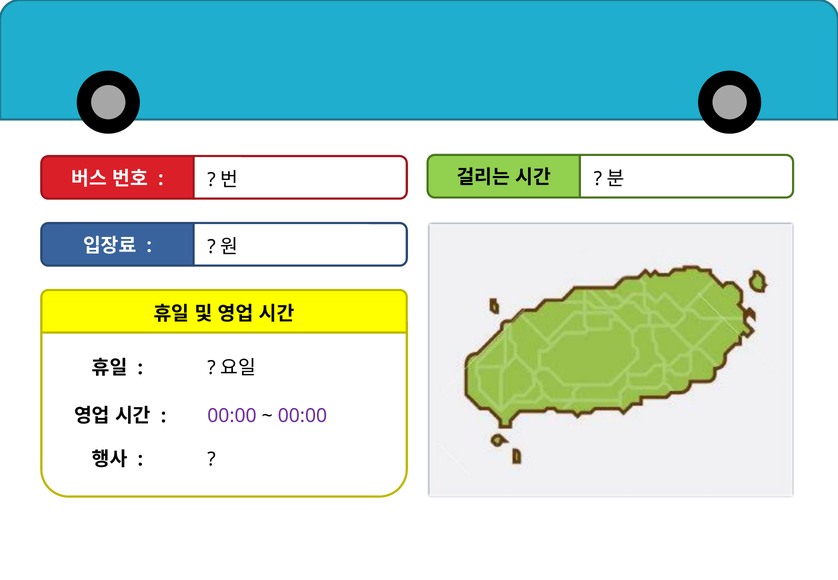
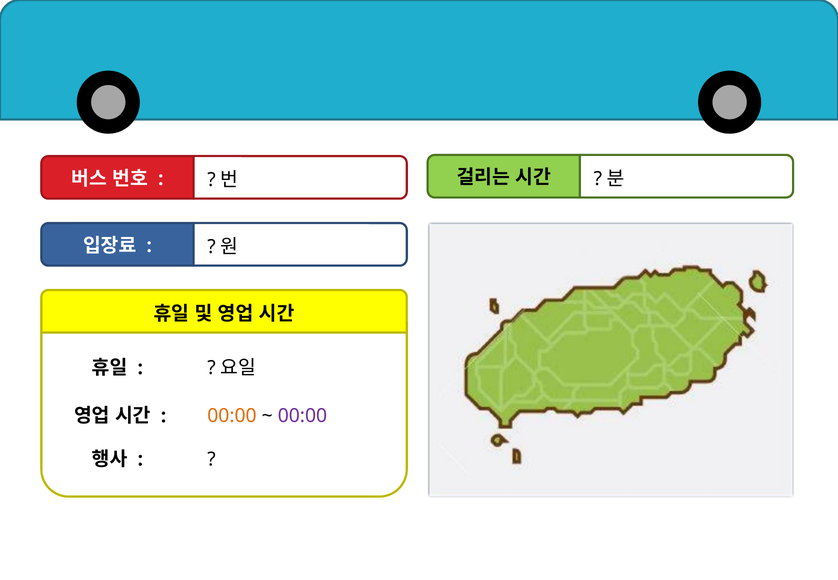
00:00 at (232, 416) colour: purple -> orange
